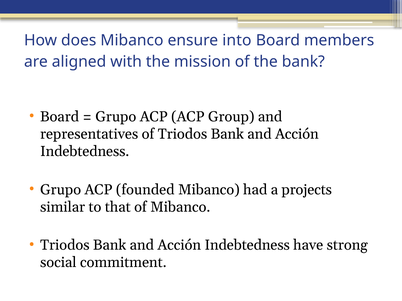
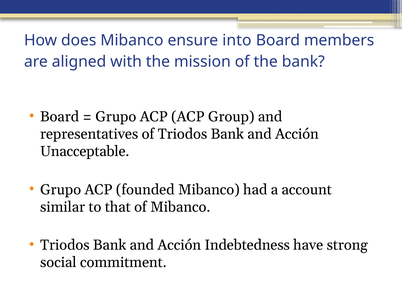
Indebtedness at (85, 152): Indebtedness -> Unacceptable
projects: projects -> account
